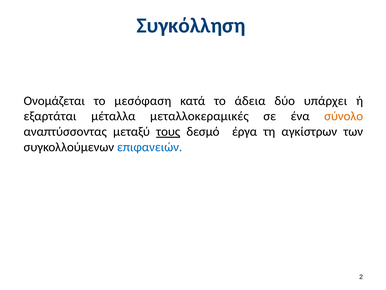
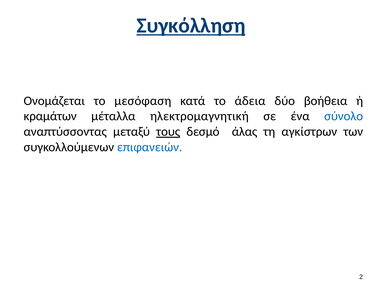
Συγκόλληση underline: none -> present
υπάρχει: υπάρχει -> βοήθεια
εξαρτάται: εξαρτάται -> κραμάτων
μεταλλοκεραμικές: μεταλλοκεραμικές -> ηλεκτρομαγνητική
σύνολο colour: orange -> blue
έργα: έργα -> άλας
